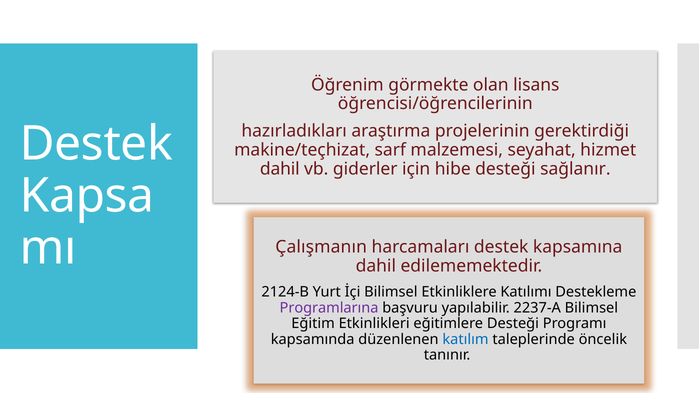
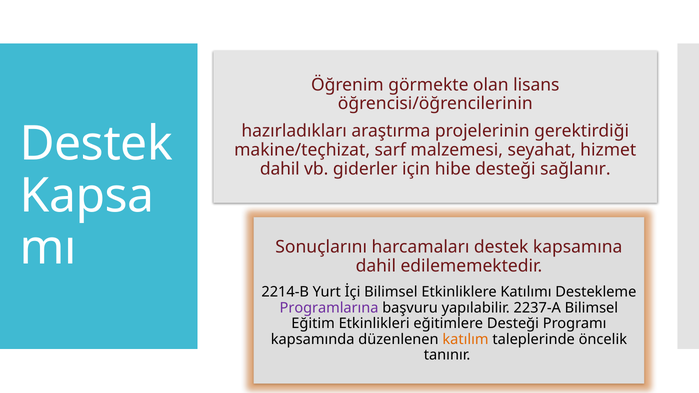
Çalışmanın: Çalışmanın -> Sonuçlarını
2124-B: 2124-B -> 2214-B
katılım colour: blue -> orange
